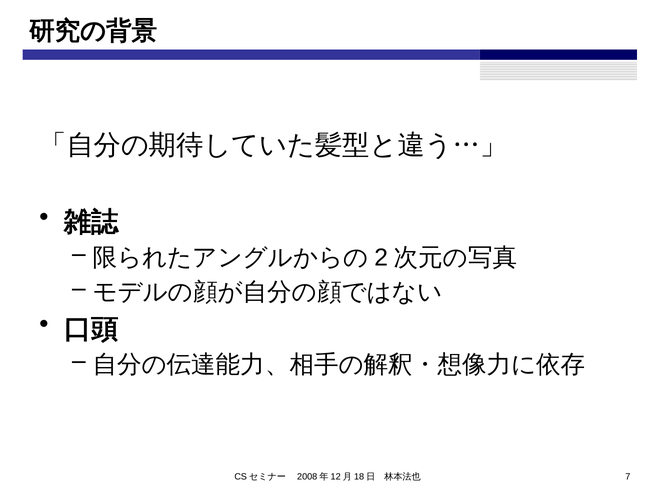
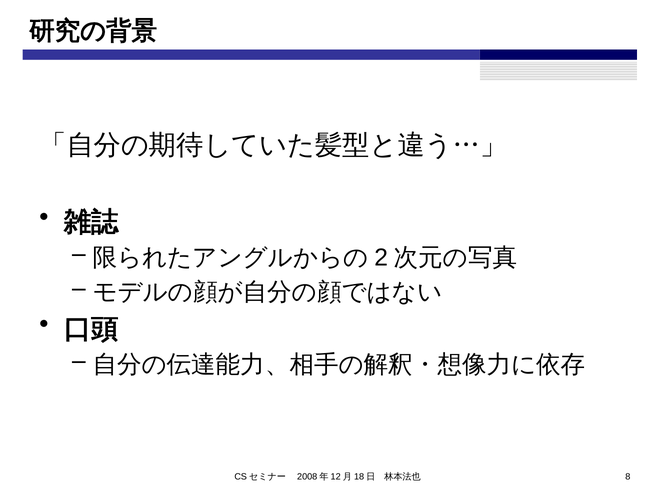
7: 7 -> 8
